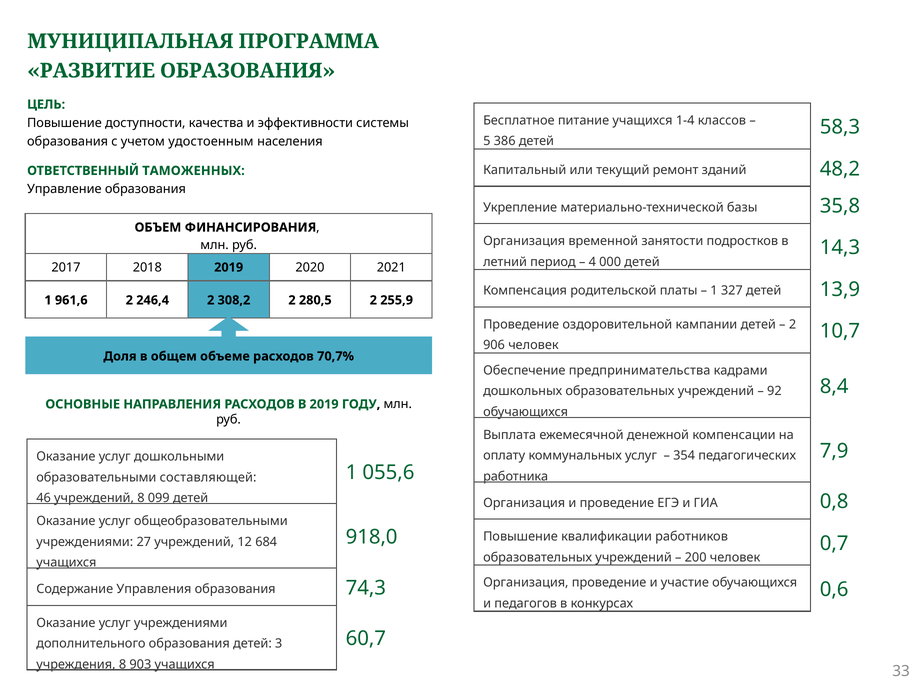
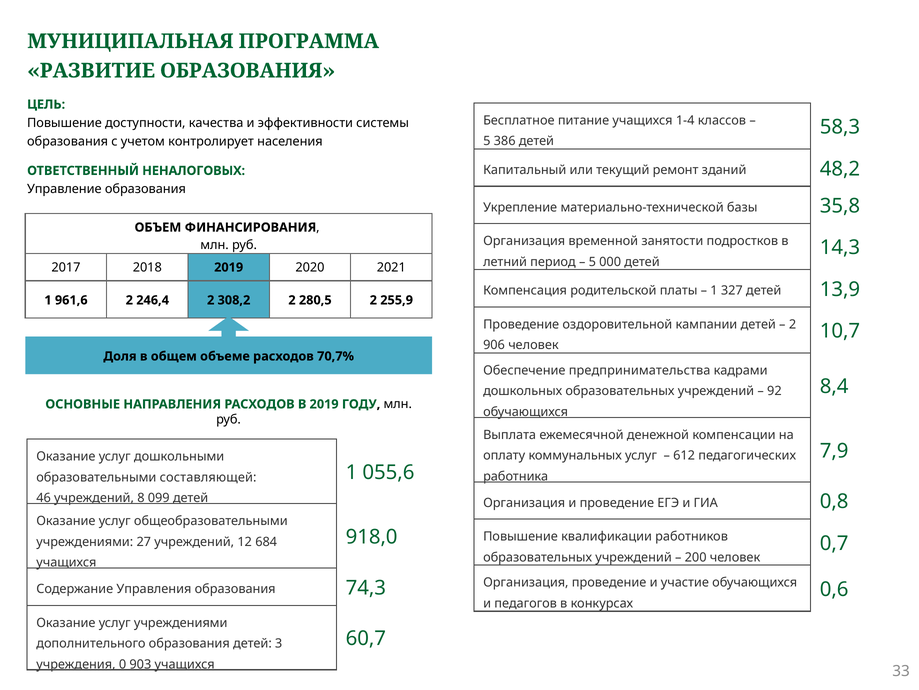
удостоенным: удостоенным -> контролирует
ТАМОЖЕННЫХ: ТАМОЖЕННЫХ -> НЕНАЛОГОВЫХ
4 at (592, 262): 4 -> 5
354: 354 -> 612
учреждения 8: 8 -> 0
